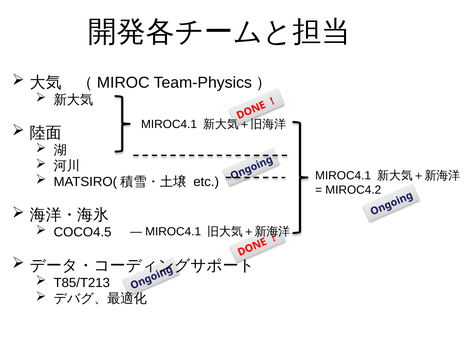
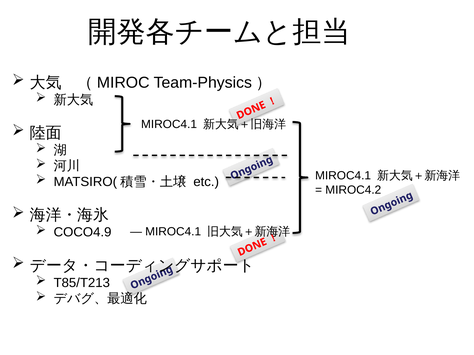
COCO4.5: COCO4.5 -> COCO4.9
